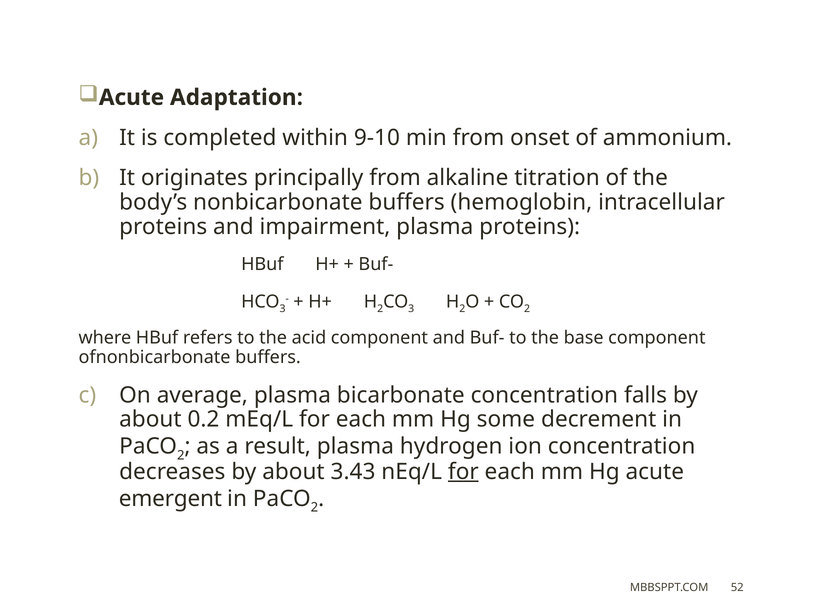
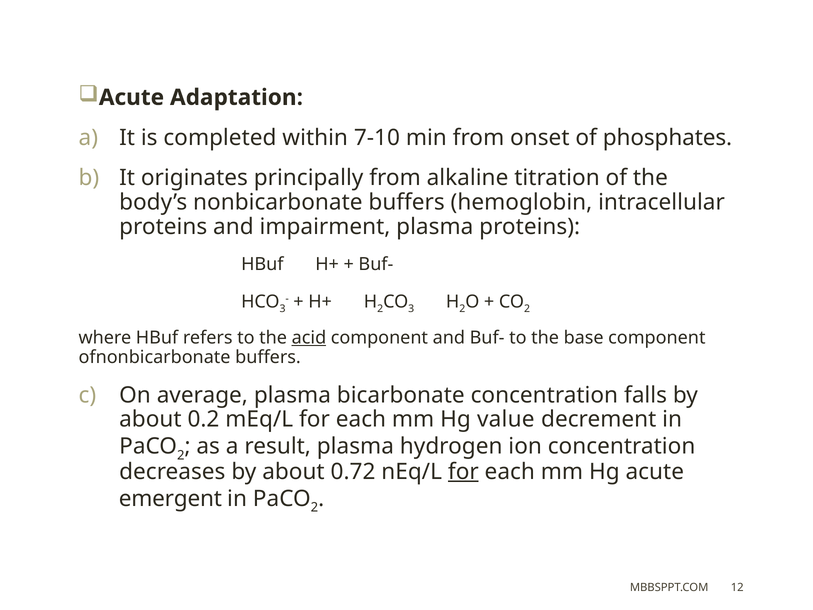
9-10: 9-10 -> 7-10
ammonium: ammonium -> phosphates
acid underline: none -> present
some: some -> value
3.43: 3.43 -> 0.72
52: 52 -> 12
